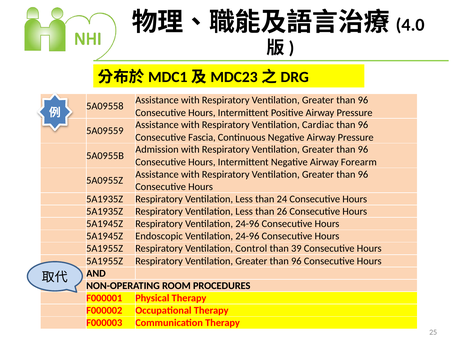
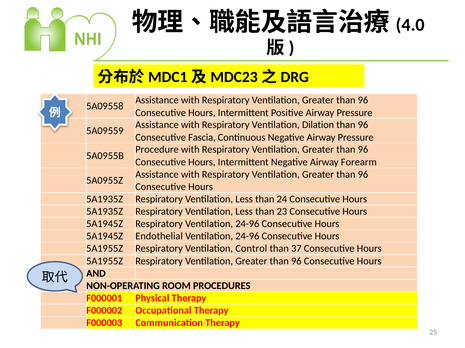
Cardiac: Cardiac -> Dilation
Admission: Admission -> Procedure
26: 26 -> 23
Endoscopic: Endoscopic -> Endothelial
39: 39 -> 37
